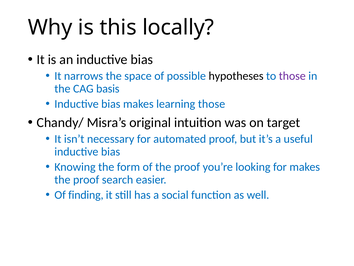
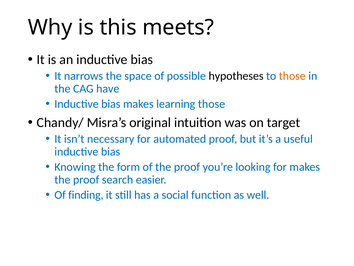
locally: locally -> meets
those at (292, 76) colour: purple -> orange
basis: basis -> have
